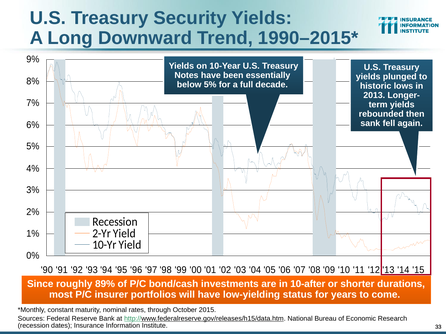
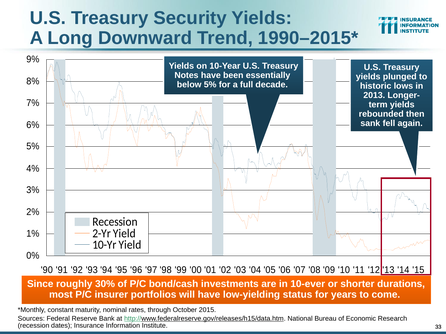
89%: 89% -> 30%
10-after: 10-after -> 10-ever
